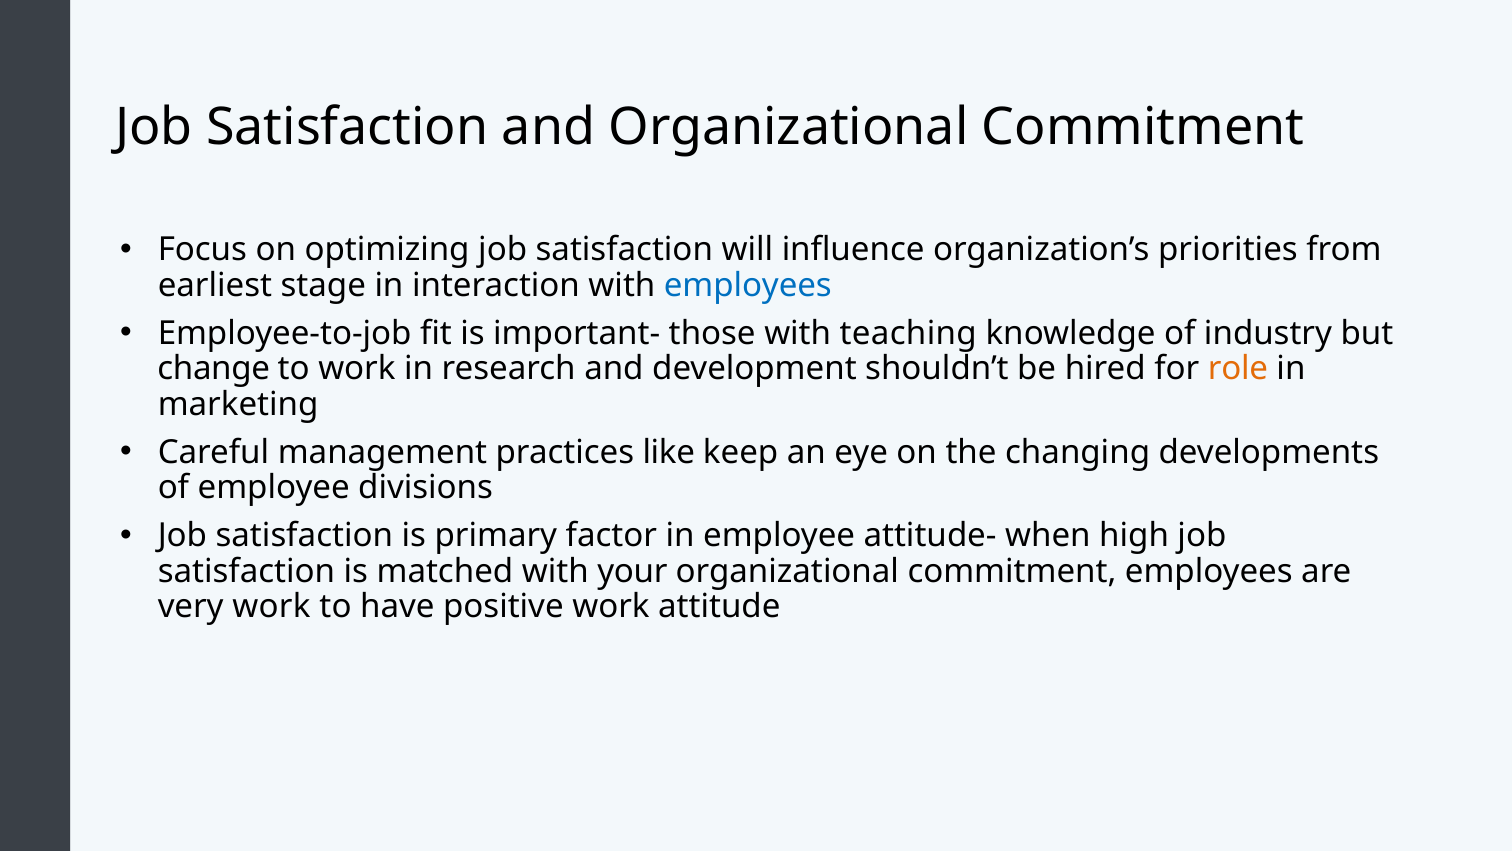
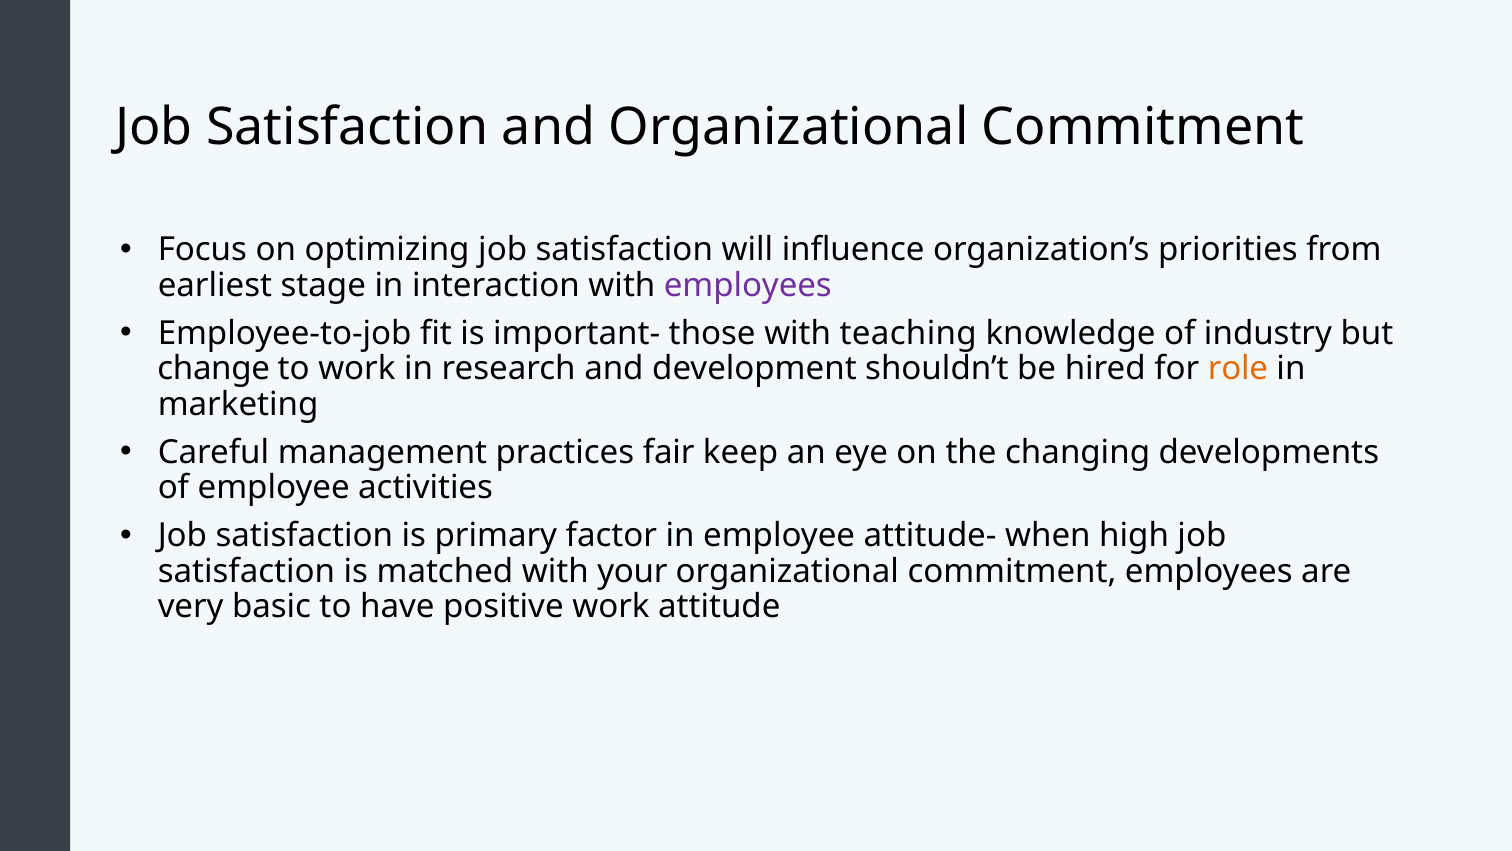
employees at (748, 285) colour: blue -> purple
like: like -> fair
divisions: divisions -> activities
very work: work -> basic
